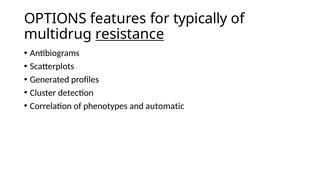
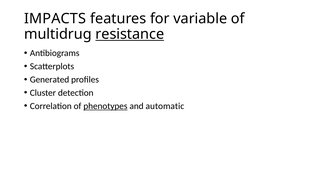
OPTIONS: OPTIONS -> IMPACTS
typically: typically -> variable
phenotypes underline: none -> present
